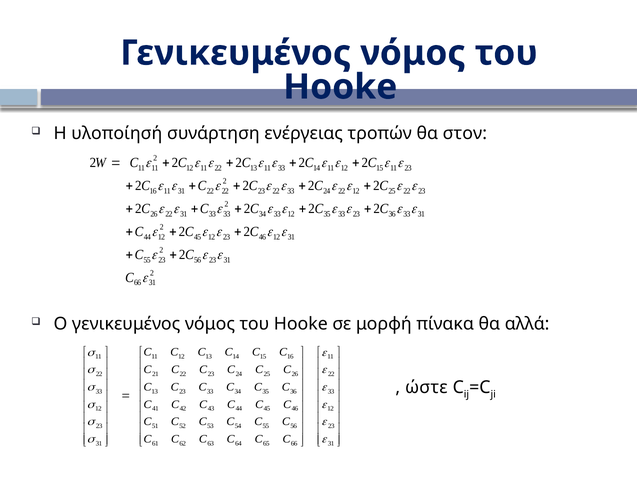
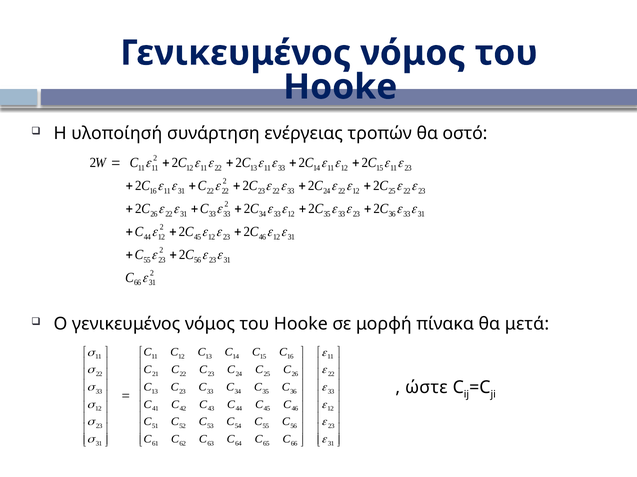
στον: στον -> οστό
αλλά: αλλά -> μετά
